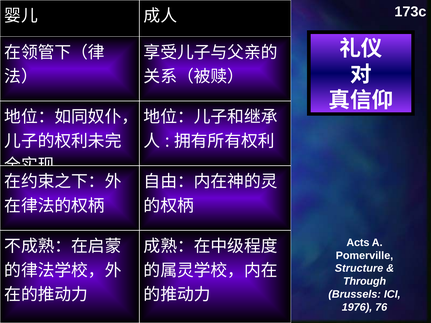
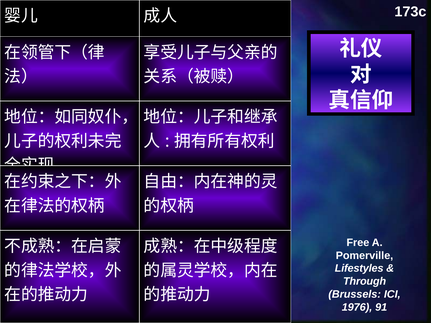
Acts: Acts -> Free
Structure: Structure -> Lifestyles
76: 76 -> 91
